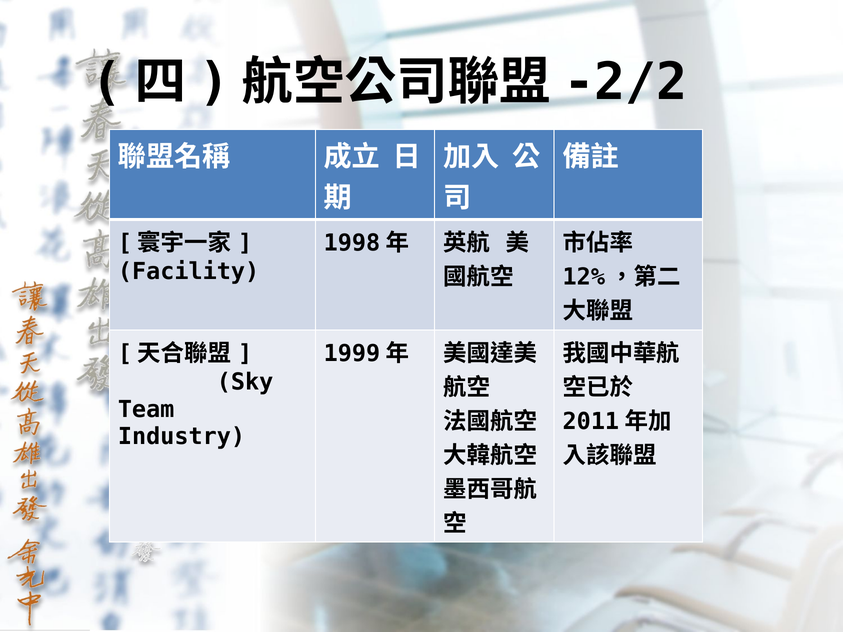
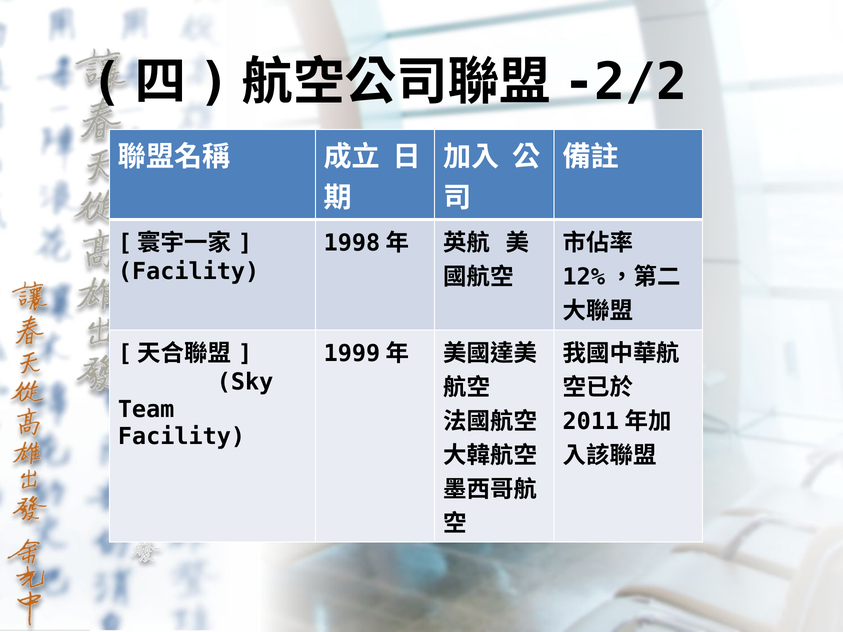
Industry at (181, 437): Industry -> Facility
